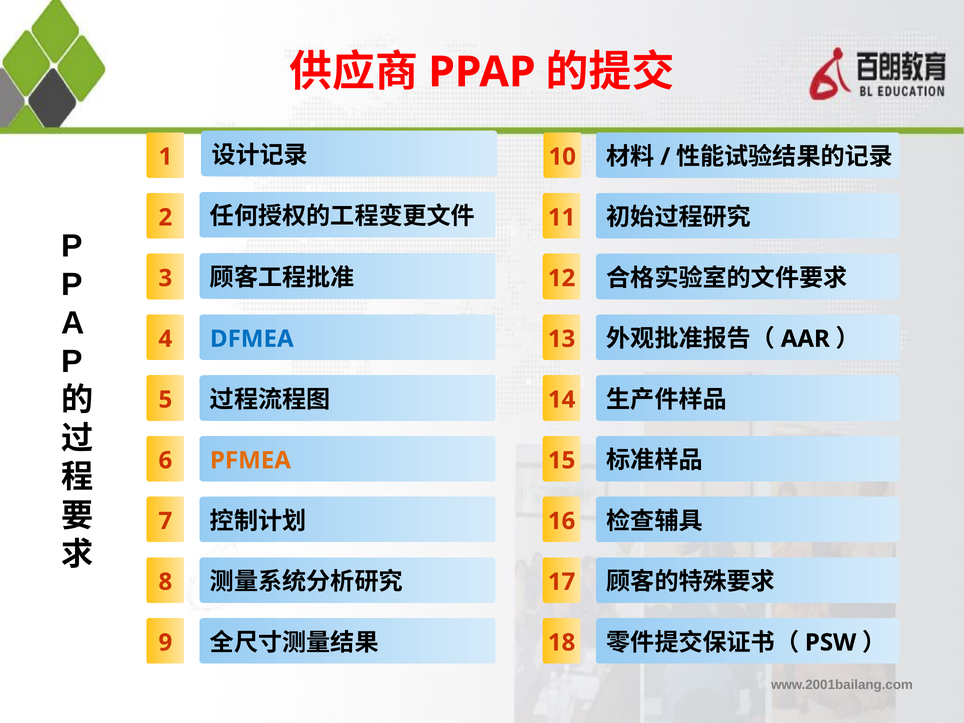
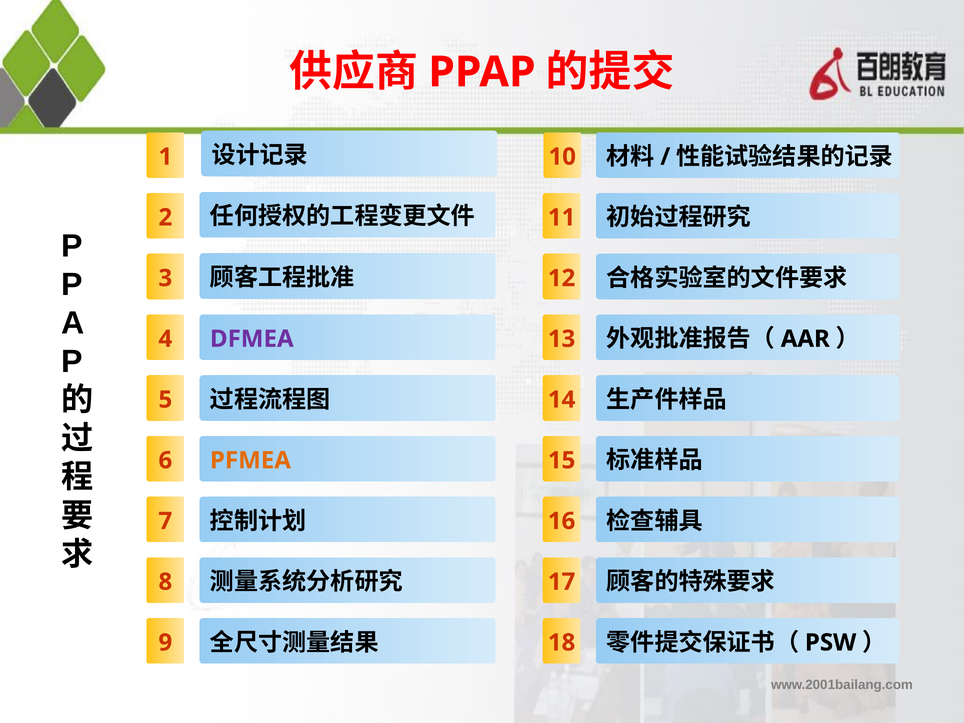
DFMEA colour: blue -> purple
